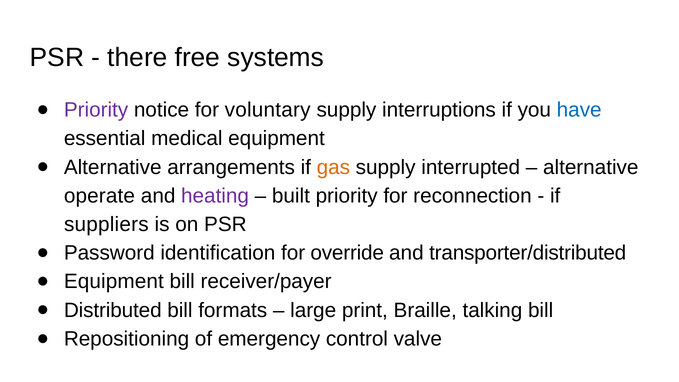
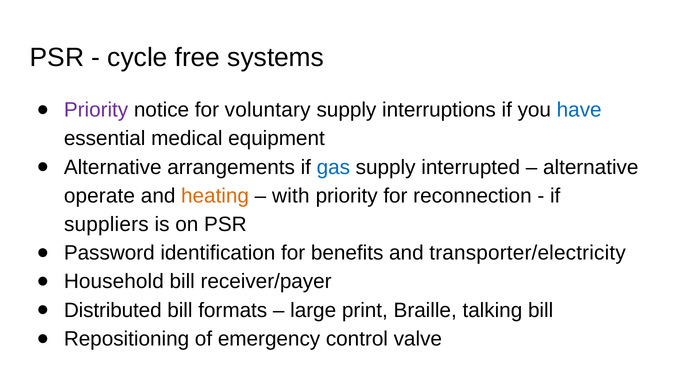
there: there -> cycle
gas colour: orange -> blue
heating colour: purple -> orange
built: built -> with
override: override -> benefits
transporter/distributed: transporter/distributed -> transporter/electricity
Equipment at (114, 282): Equipment -> Household
